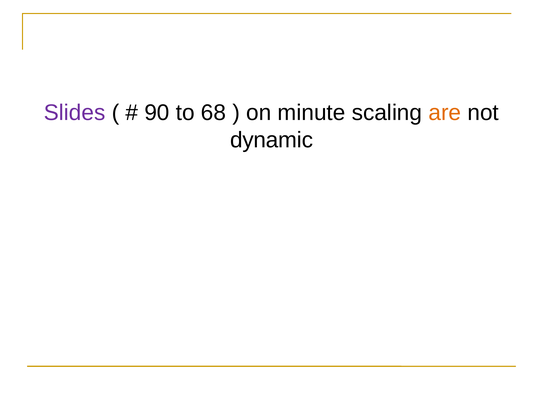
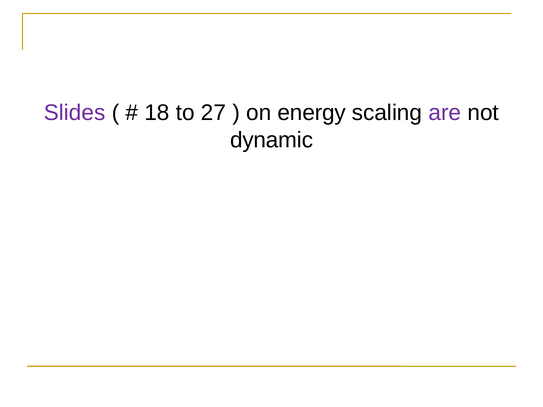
90: 90 -> 18
68: 68 -> 27
minute: minute -> energy
are colour: orange -> purple
